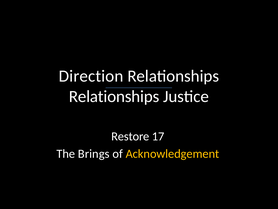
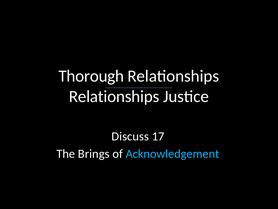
Direction: Direction -> Thorough
Restore: Restore -> Discuss
Acknowledgement colour: yellow -> light blue
